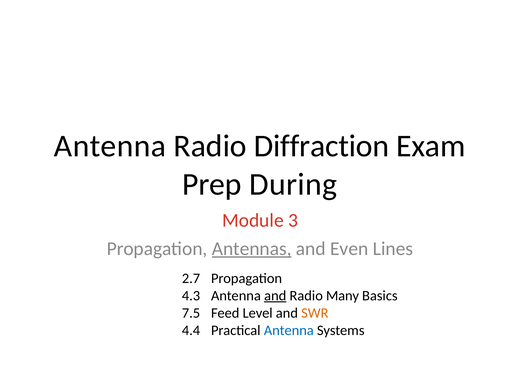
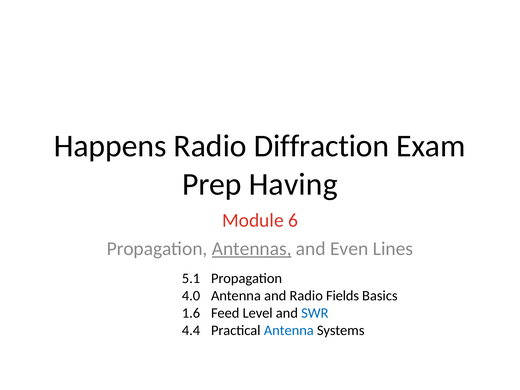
Antenna at (110, 146): Antenna -> Happens
During: During -> Having
3: 3 -> 6
2.7: 2.7 -> 5.1
4.3: 4.3 -> 4.0
and at (275, 296) underline: present -> none
Many: Many -> Fields
7.5: 7.5 -> 1.6
SWR colour: orange -> blue
